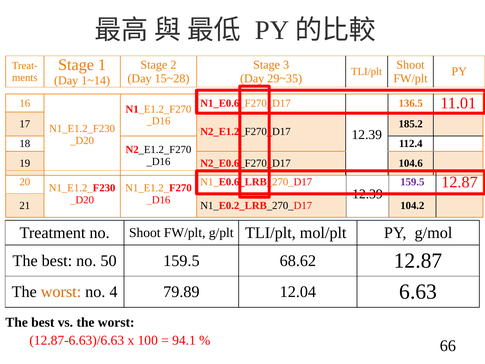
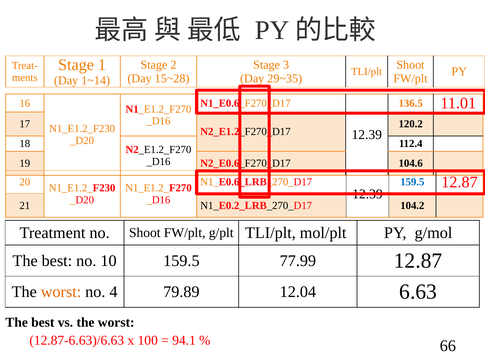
185.2: 185.2 -> 120.2
159.5 at (412, 182) colour: purple -> blue
50: 50 -> 10
68.62: 68.62 -> 77.99
